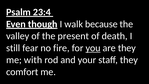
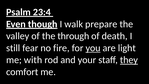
because: because -> prepare
present: present -> through
are they: they -> light
they at (129, 60) underline: none -> present
